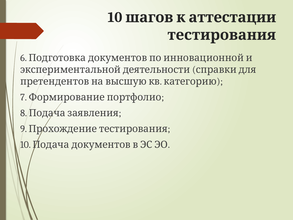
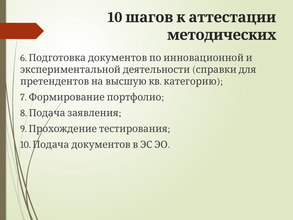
тестирования: тестирования -> методических
